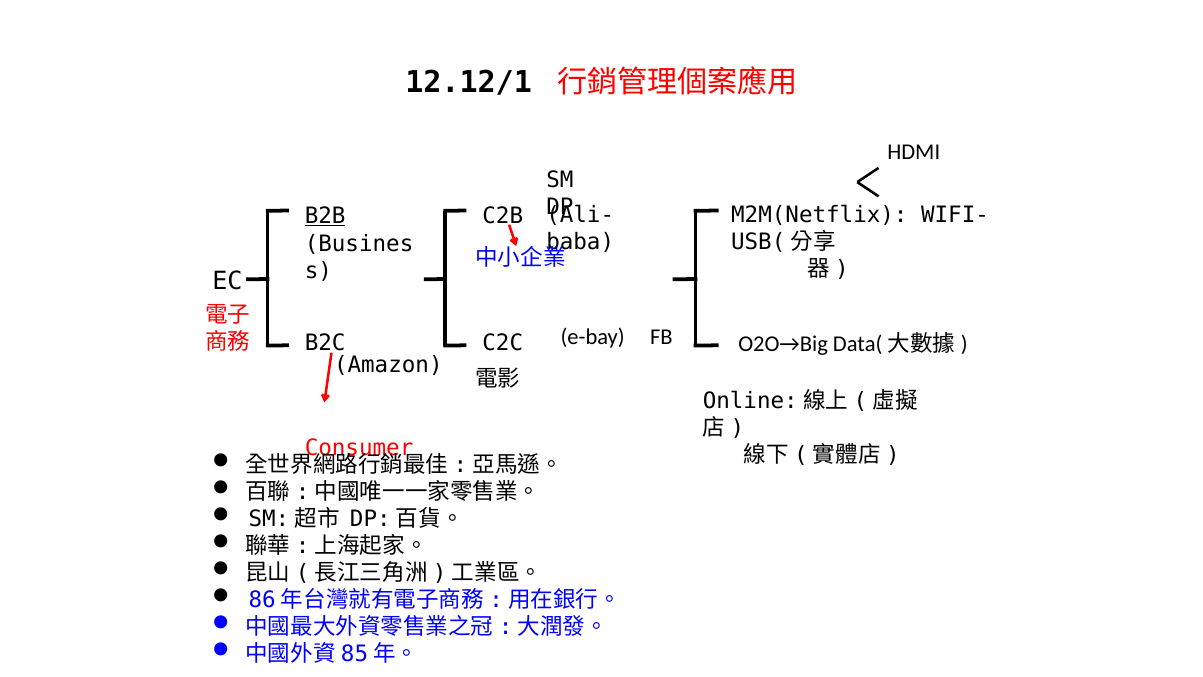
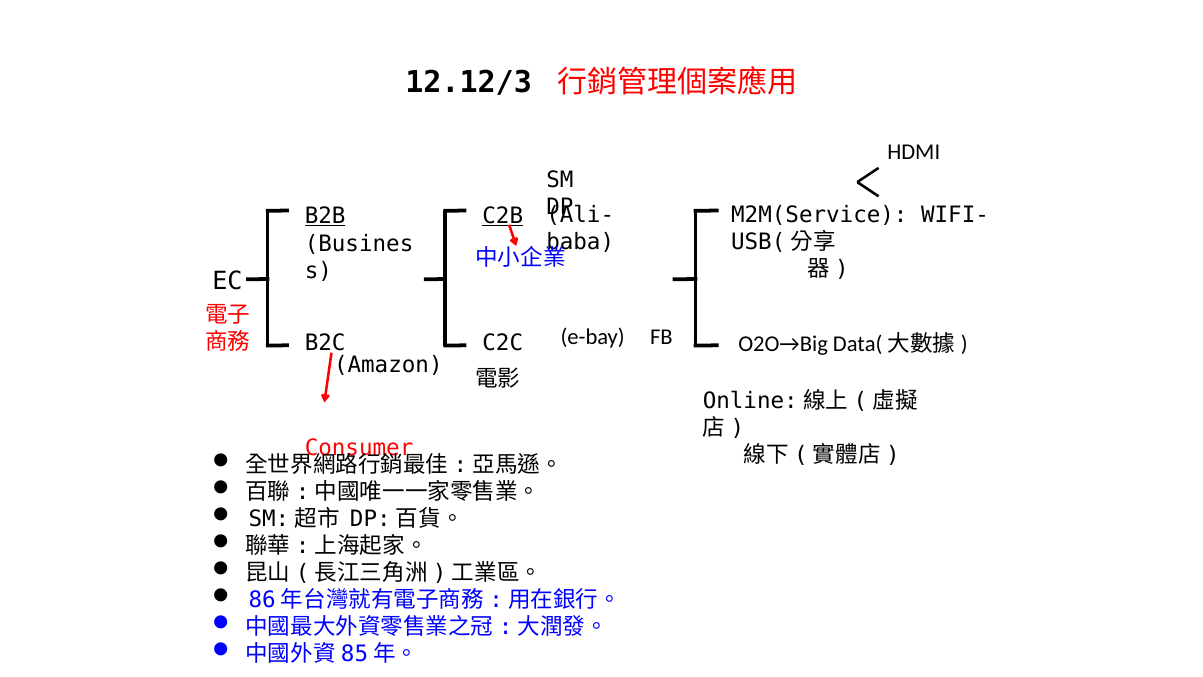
12.12/1: 12.12/1 -> 12.12/3
M2M(Netflix: M2M(Netflix -> M2M(Service
C2B underline: none -> present
